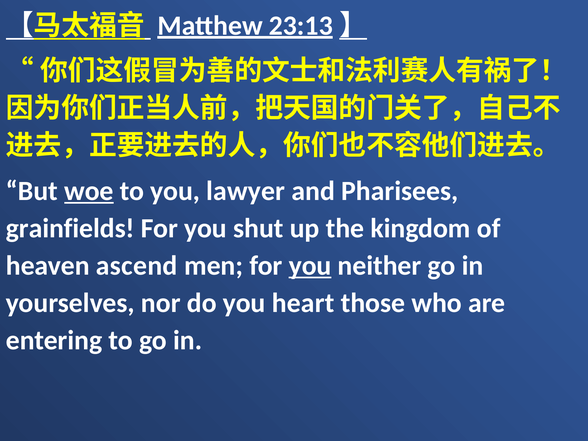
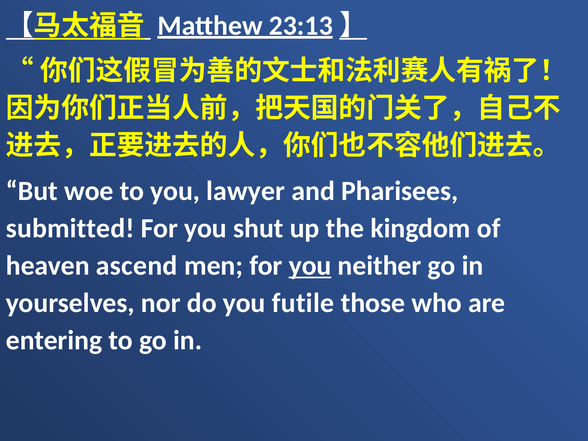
woe underline: present -> none
grainfields: grainfields -> submitted
heart: heart -> futile
